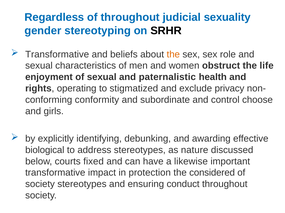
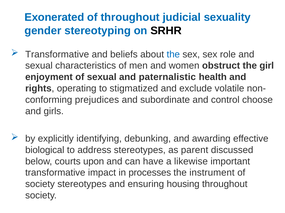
Regardless: Regardless -> Exonerated
the at (173, 55) colour: orange -> blue
life: life -> girl
privacy: privacy -> volatile
conformity: conformity -> prejudices
nature: nature -> parent
fixed: fixed -> upon
protection: protection -> processes
considered: considered -> instrument
conduct: conduct -> housing
